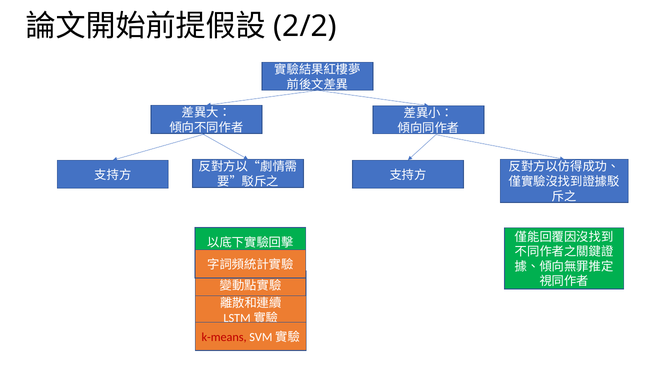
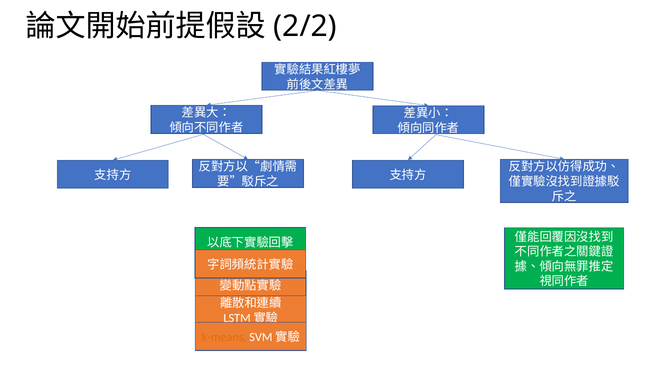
k-means colour: red -> orange
